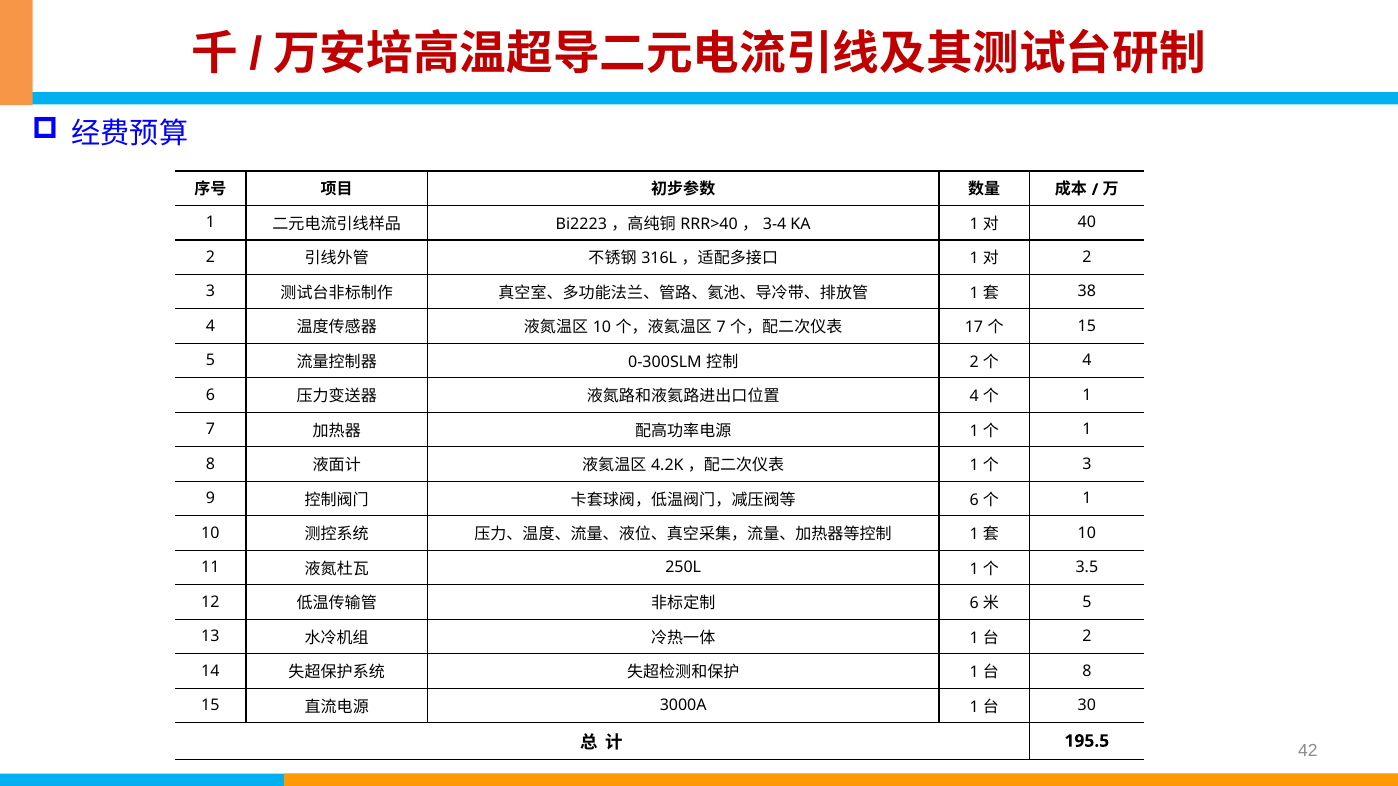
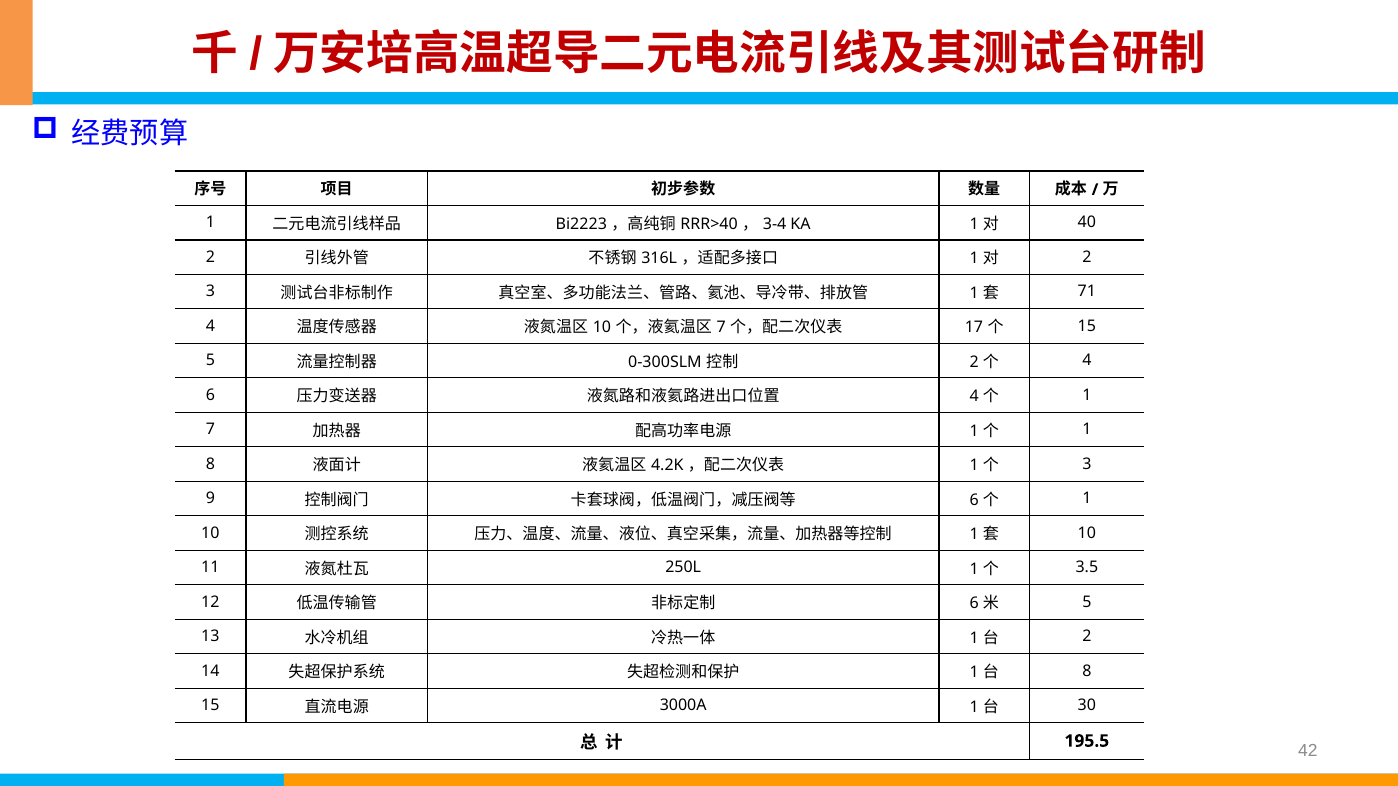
38: 38 -> 71
